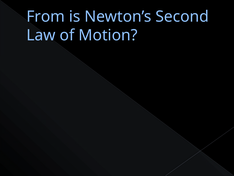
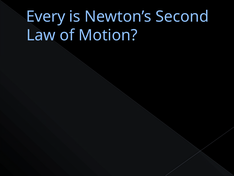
From: From -> Every
